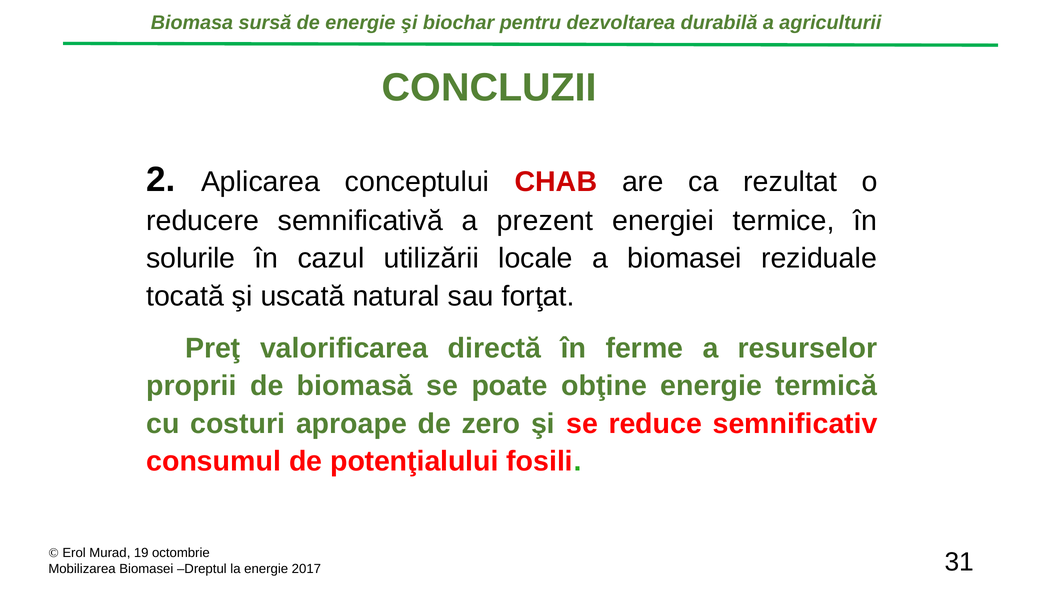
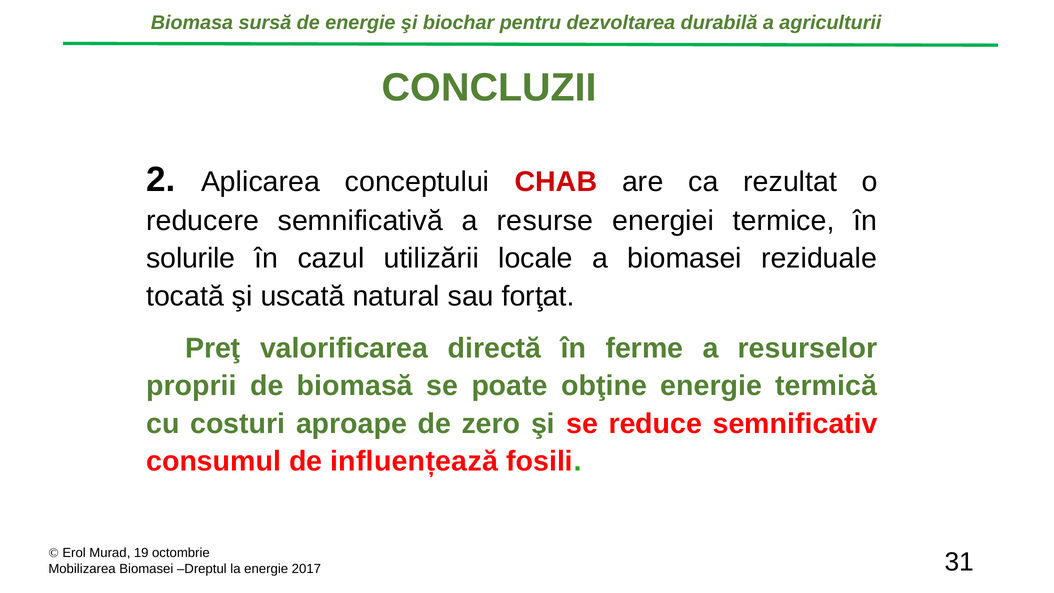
prezent: prezent -> resurse
potenţialului: potenţialului -> influențează
